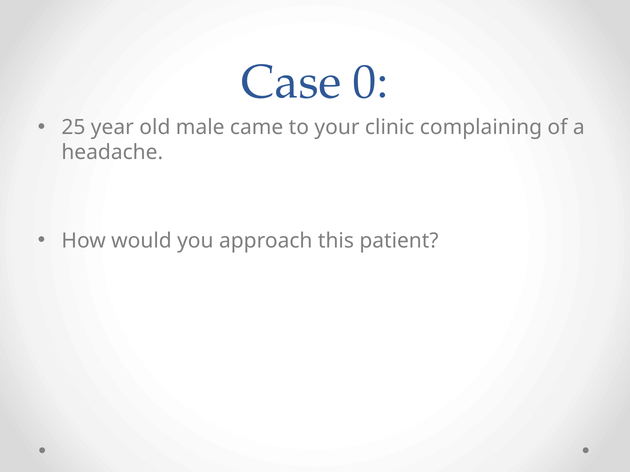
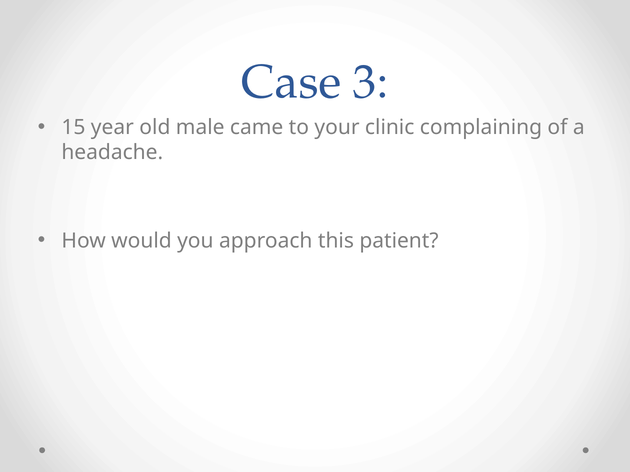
0: 0 -> 3
25: 25 -> 15
